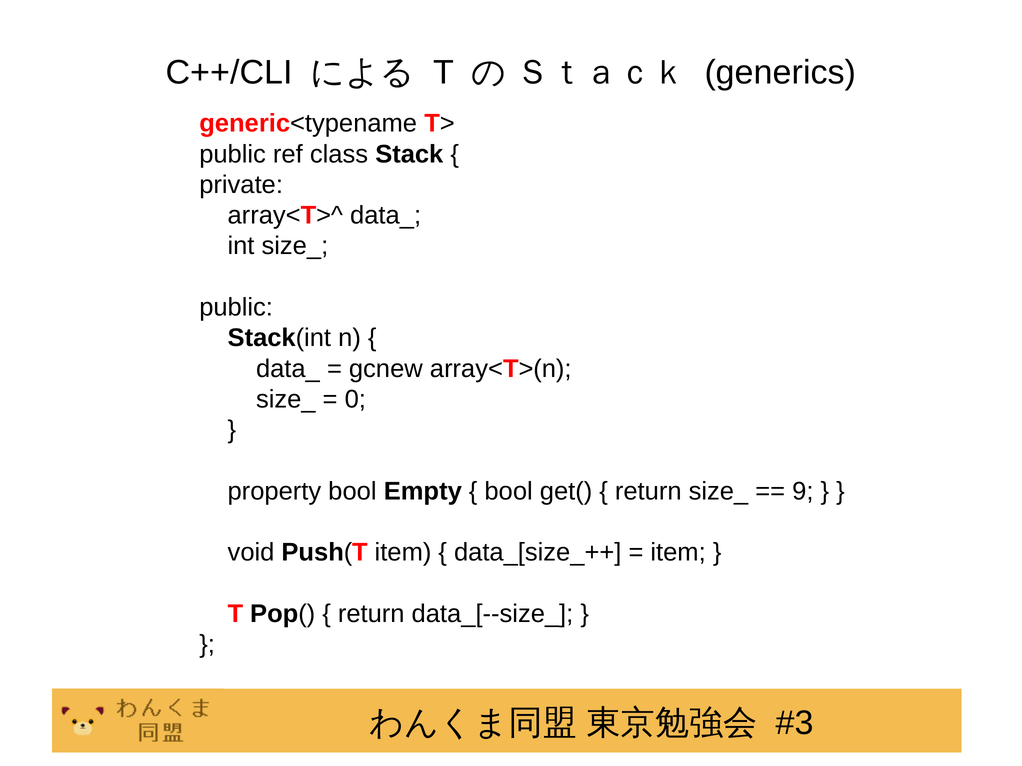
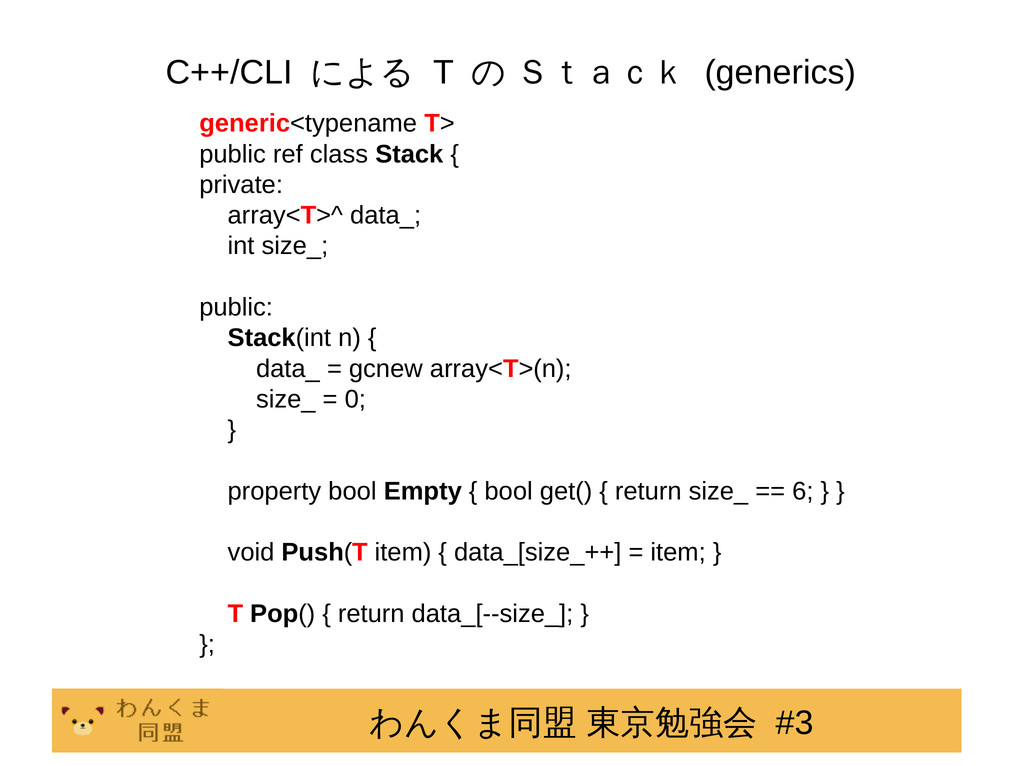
9: 9 -> 6
